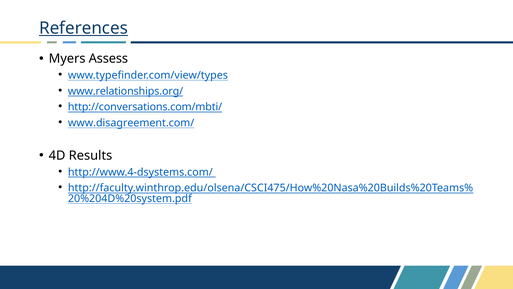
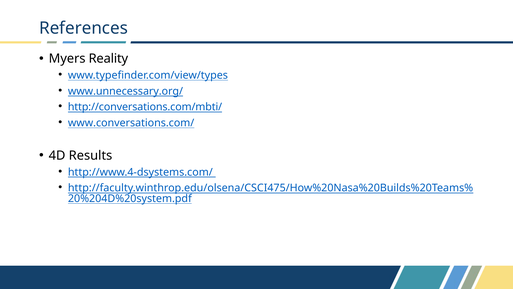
References underline: present -> none
Assess: Assess -> Reality
www.relationships.org/: www.relationships.org/ -> www.unnecessary.org/
www.disagreement.com/: www.disagreement.com/ -> www.conversations.com/
